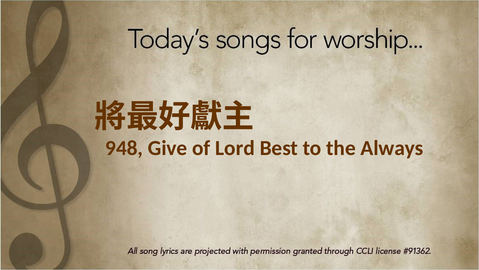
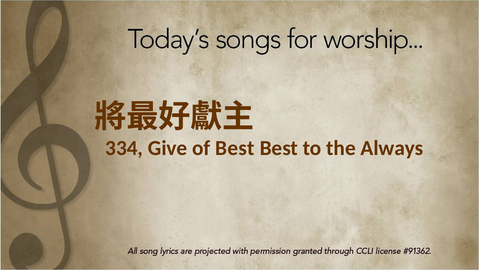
948: 948 -> 334
of Lord: Lord -> Best
